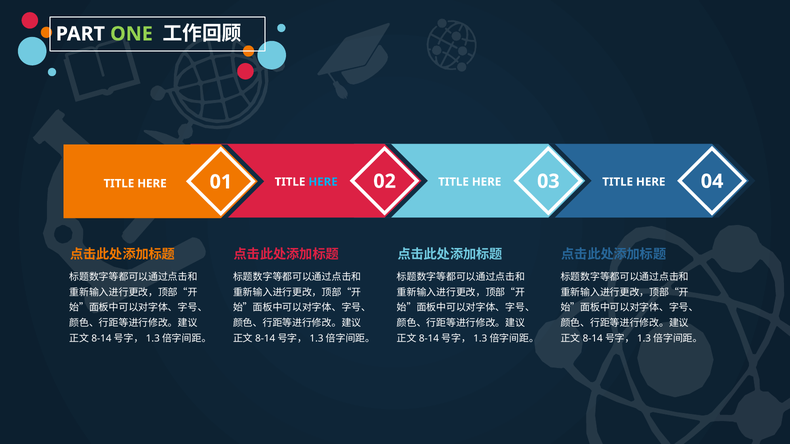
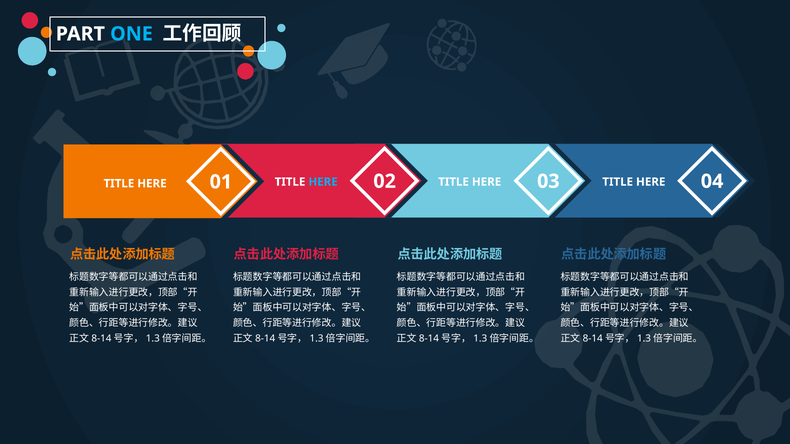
ONE colour: light green -> light blue
